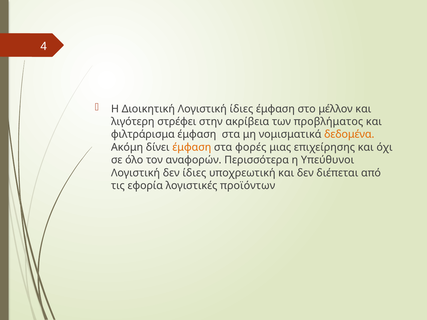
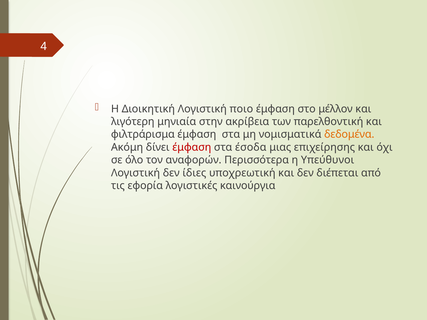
Λογιστική ίδιες: ίδιες -> ποιο
στρέφει: στρέφει -> μηνιαία
προβλήματος: προβλήματος -> παρελθοντική
έμφαση at (192, 147) colour: orange -> red
φορές: φορές -> έσοδα
προϊόντων: προϊόντων -> καινούργια
